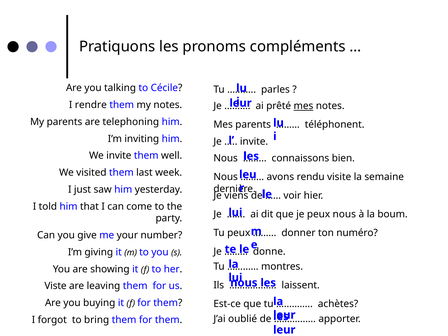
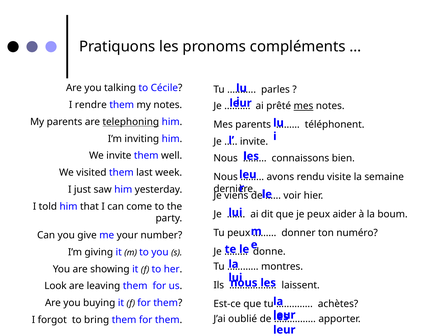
telephoning underline: none -> present
peux nous: nous -> aider
Viste: Viste -> Look
